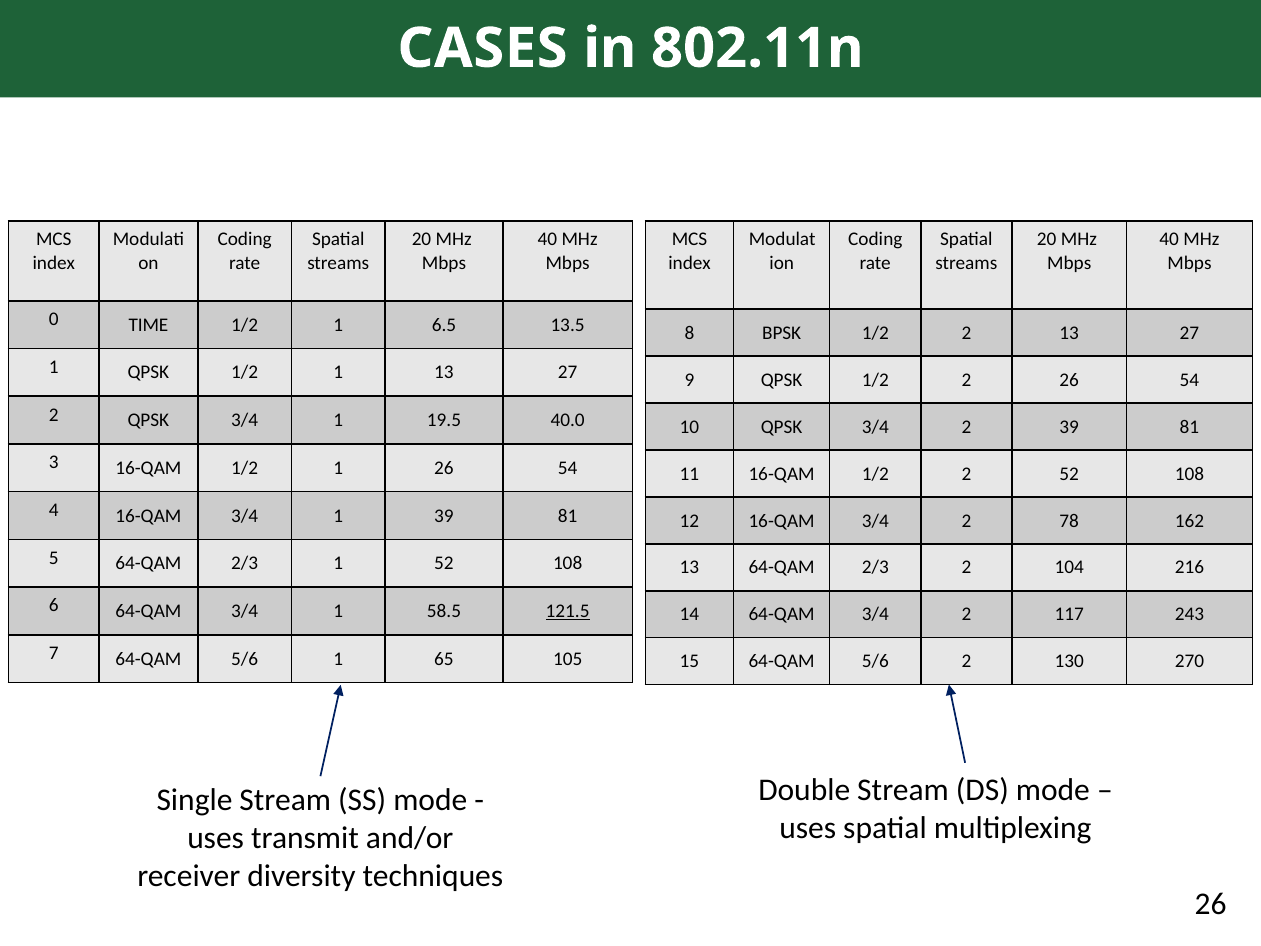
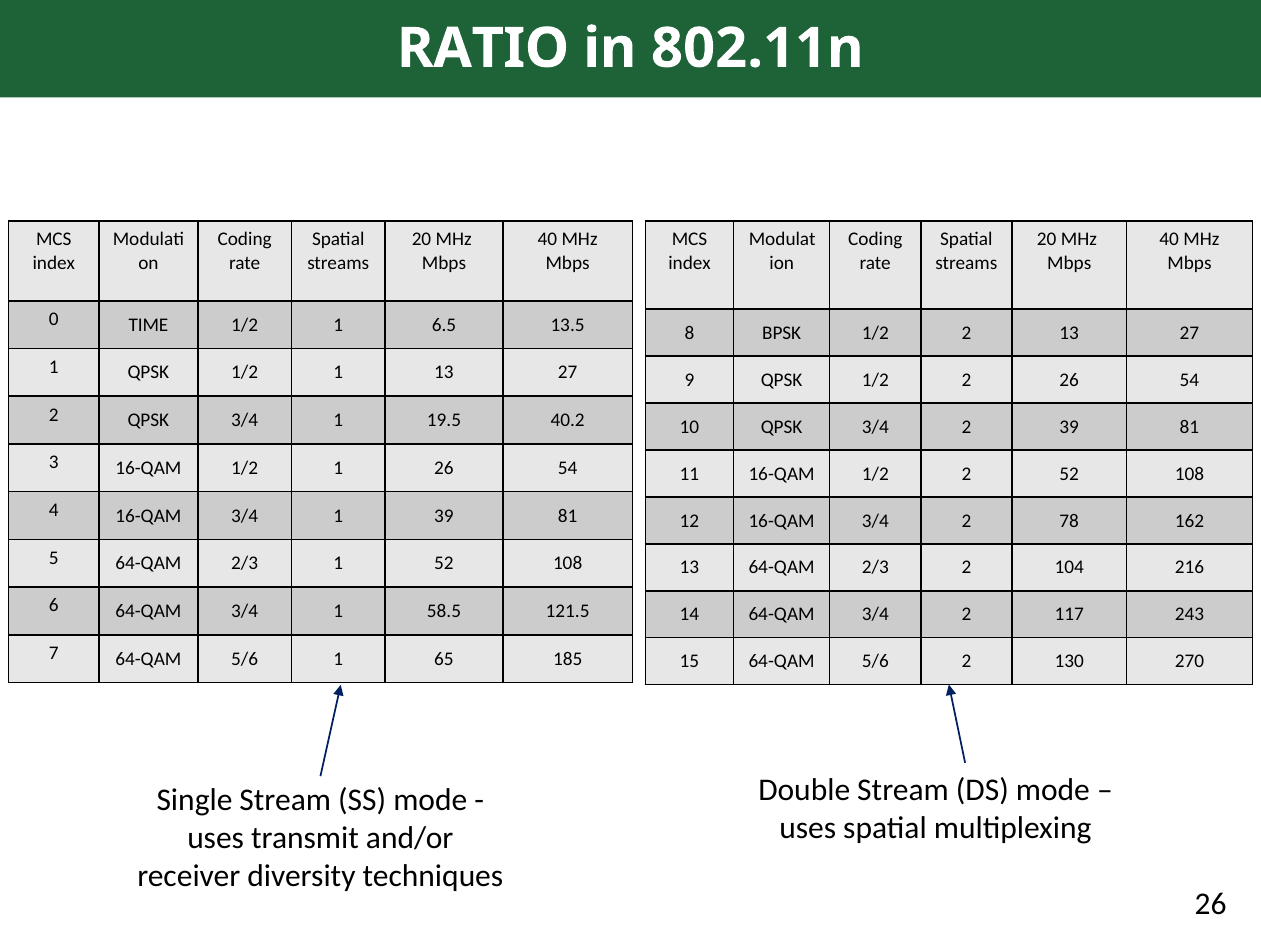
CASES: CASES -> RATIO
40.0: 40.0 -> 40.2
121.5 underline: present -> none
105: 105 -> 185
